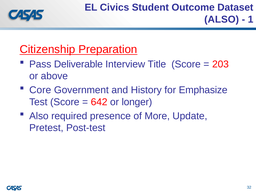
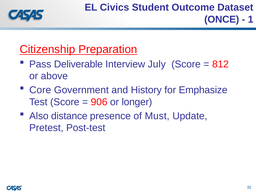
ALSO at (222, 19): ALSO -> ONCE
Title: Title -> July
203: 203 -> 812
642: 642 -> 906
required: required -> distance
More: More -> Must
